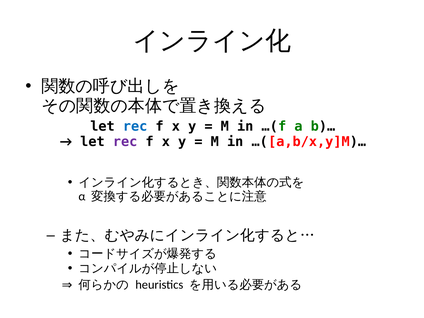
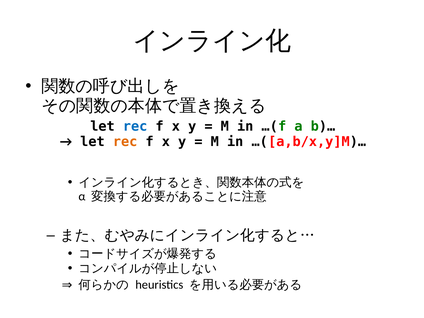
rec at (125, 142) colour: purple -> orange
